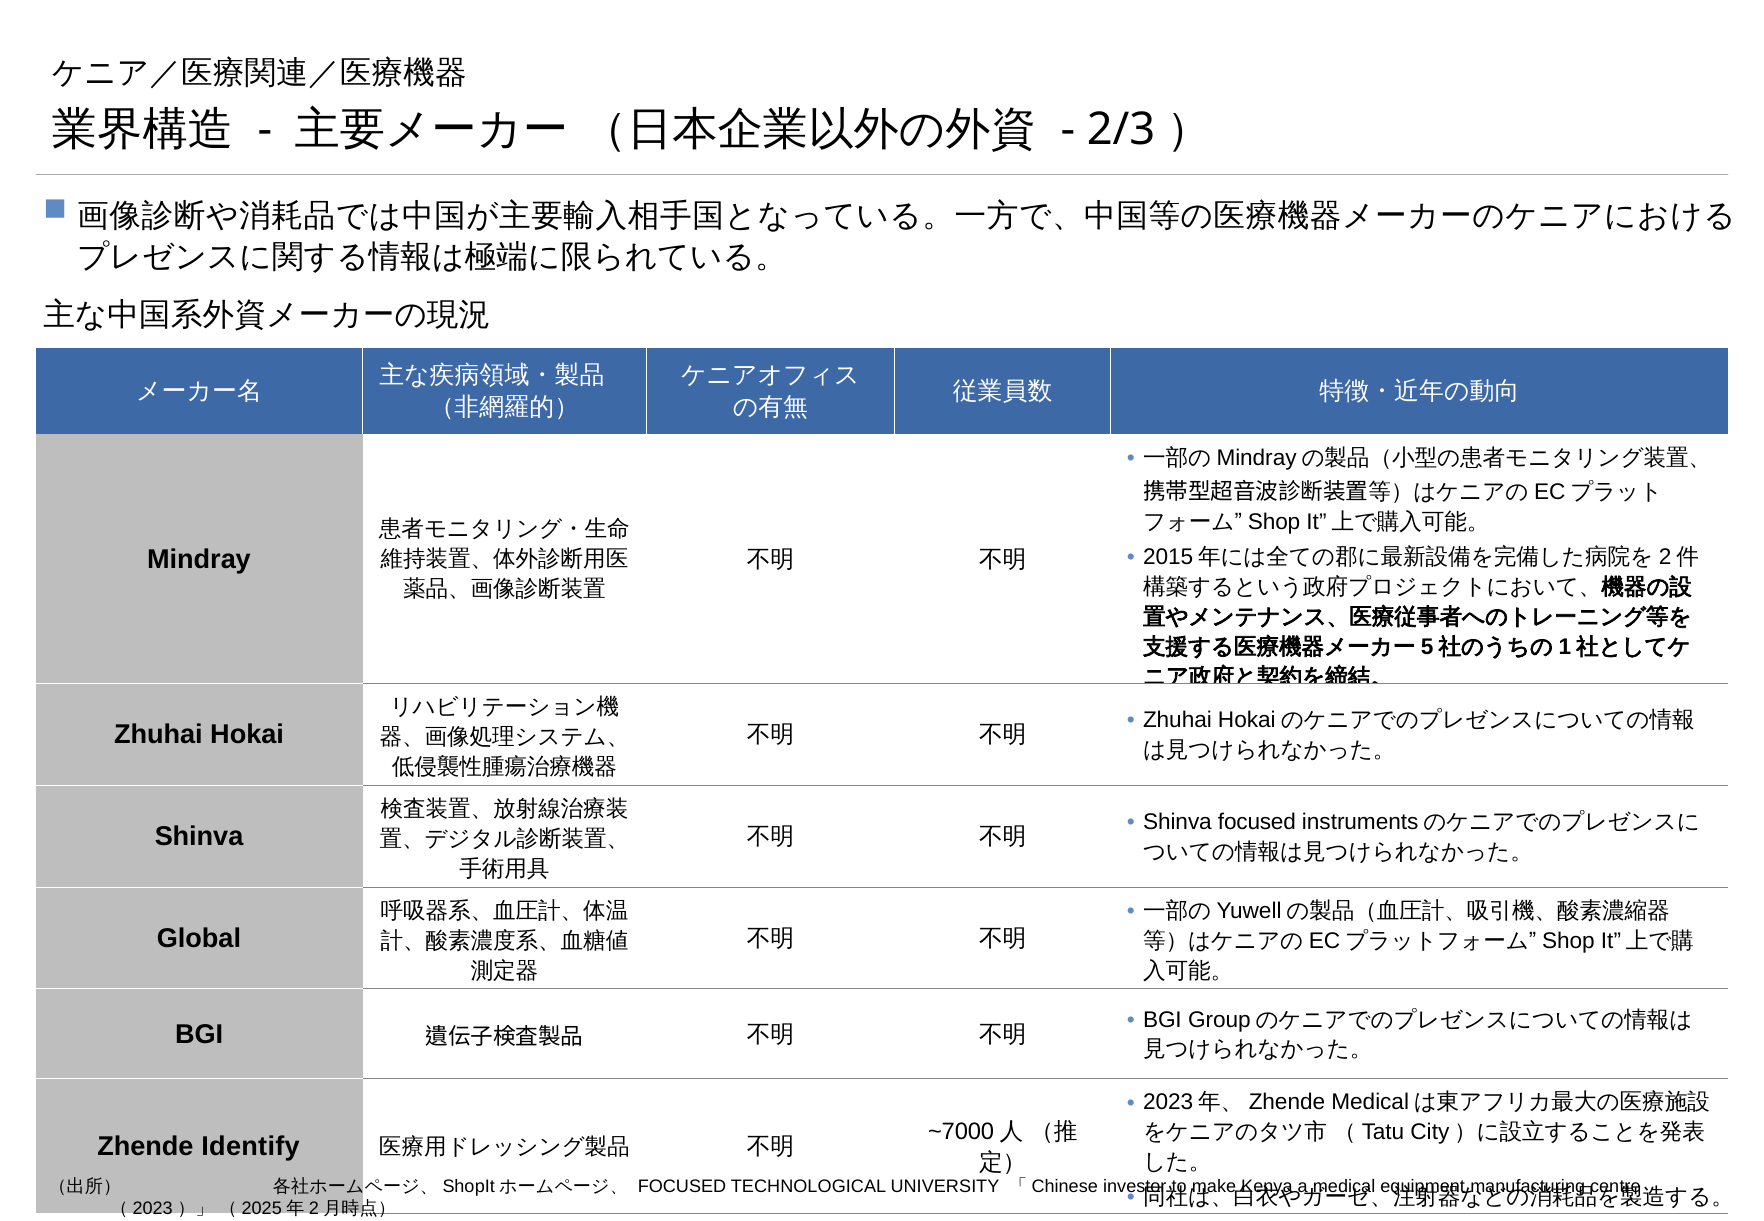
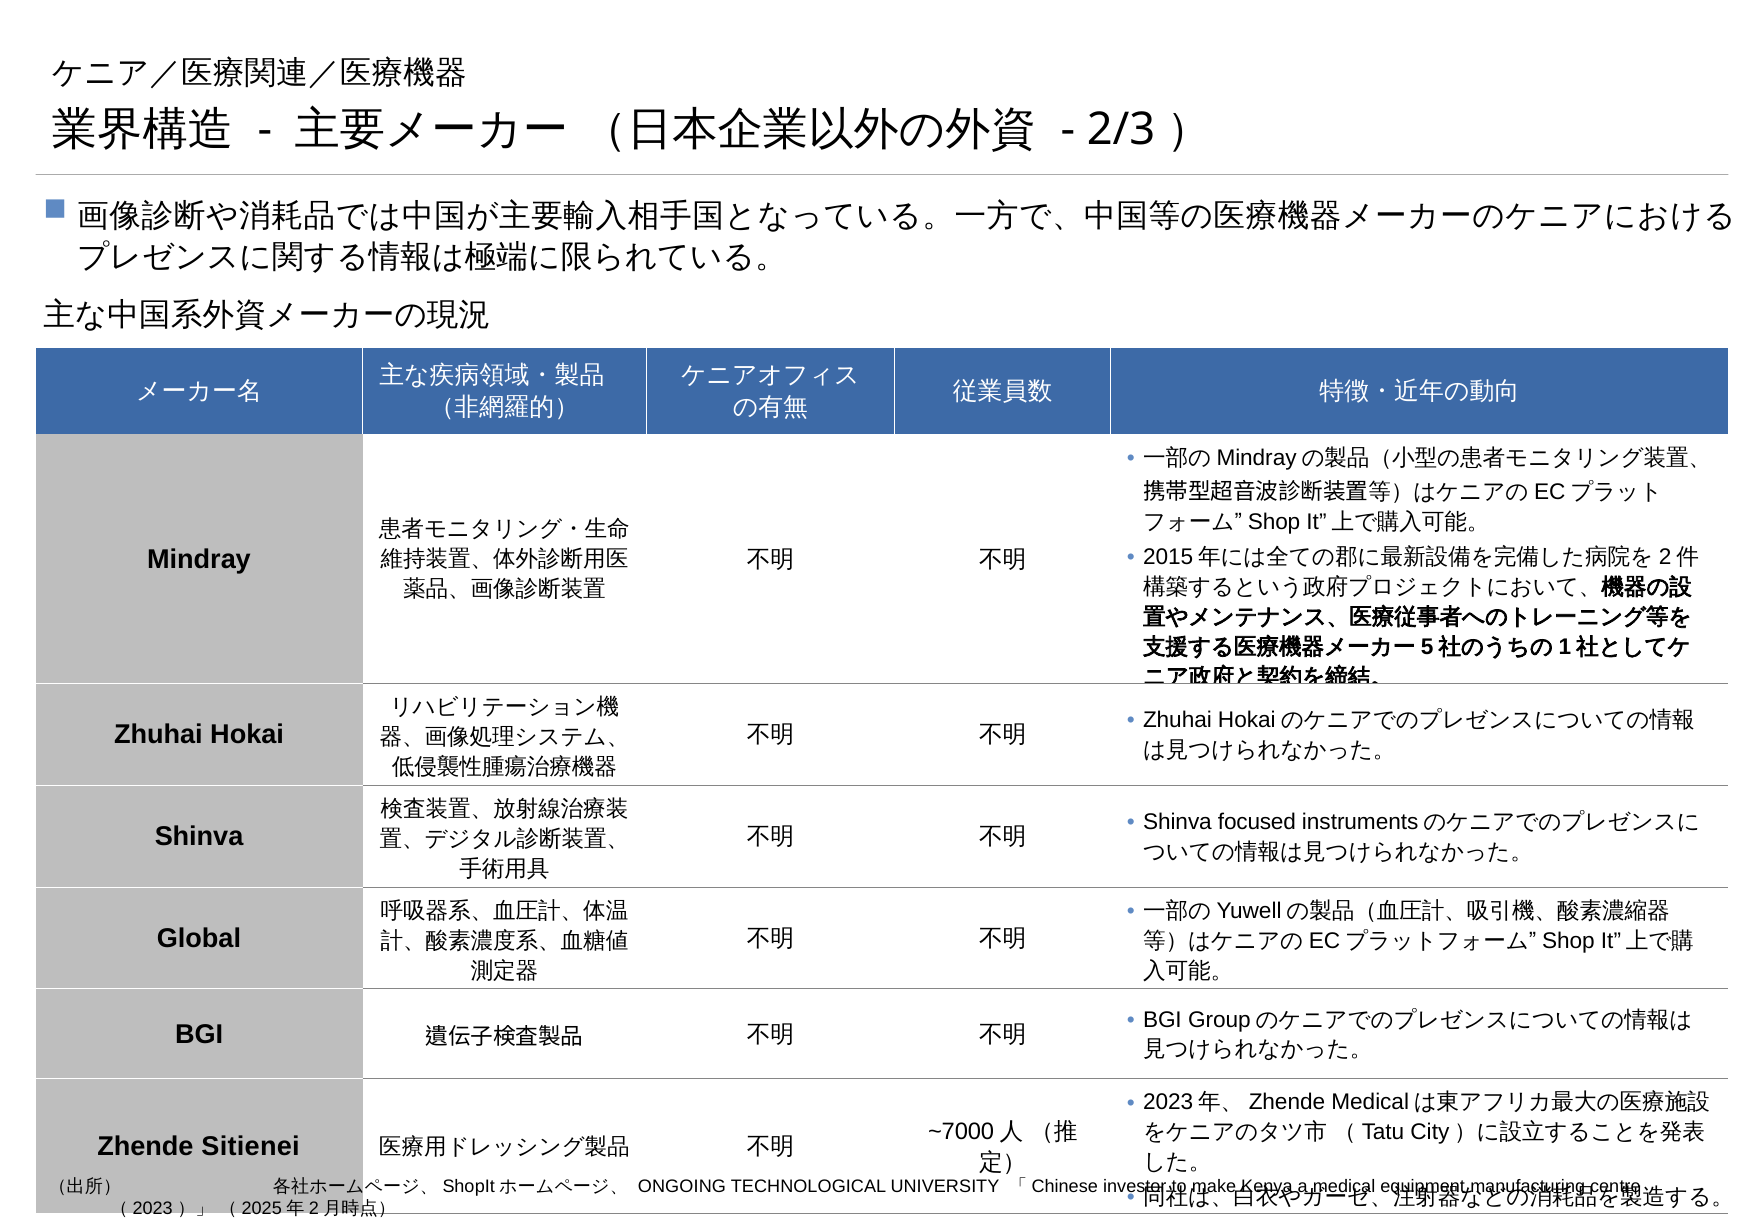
Identify: Identify -> Sitienei
FOCUSED at (682, 1187): FOCUSED -> ONGOING
